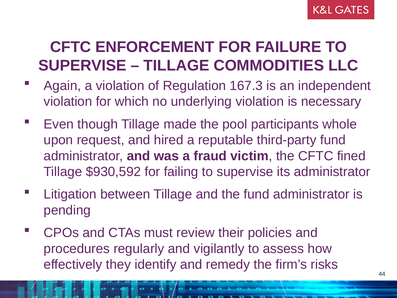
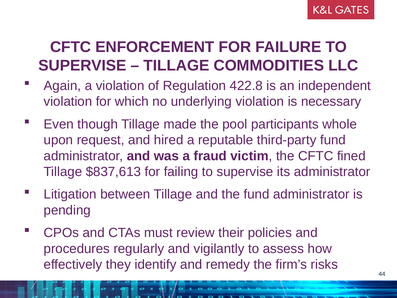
167.3: 167.3 -> 422.8
$930,592: $930,592 -> $837,613
